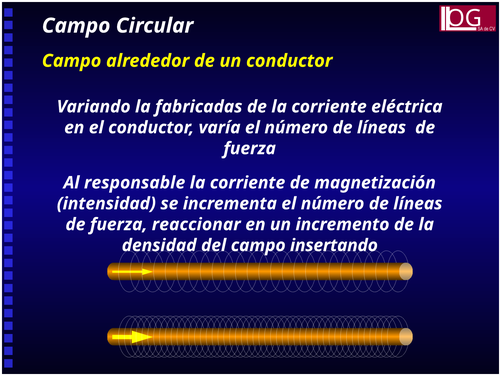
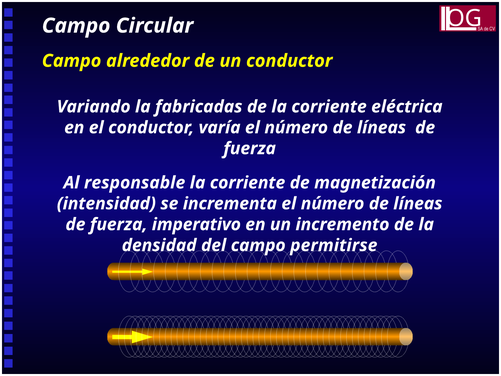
reaccionar: reaccionar -> imperativo
insertando: insertando -> permitirse
